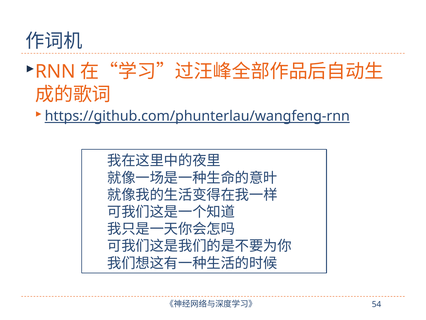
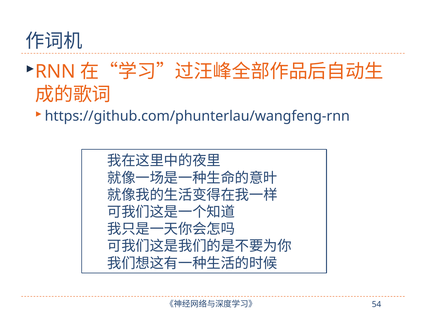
https://github.com/phunterlau/wangfeng-rnn underline: present -> none
